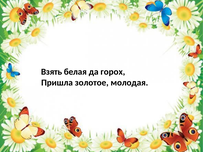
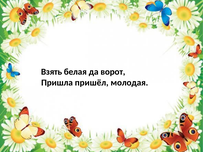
горох: горох -> ворот
золотое: золотое -> пришёл
